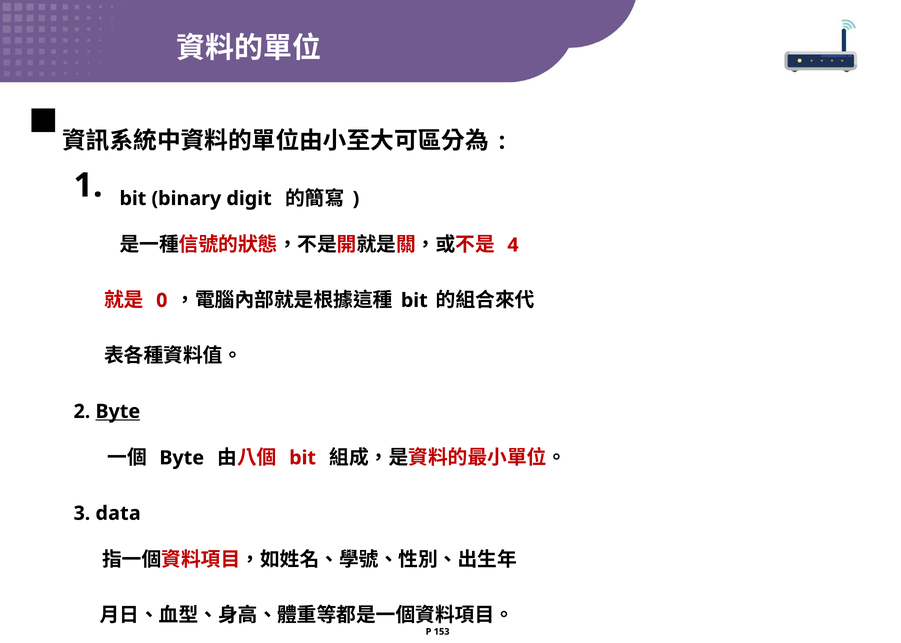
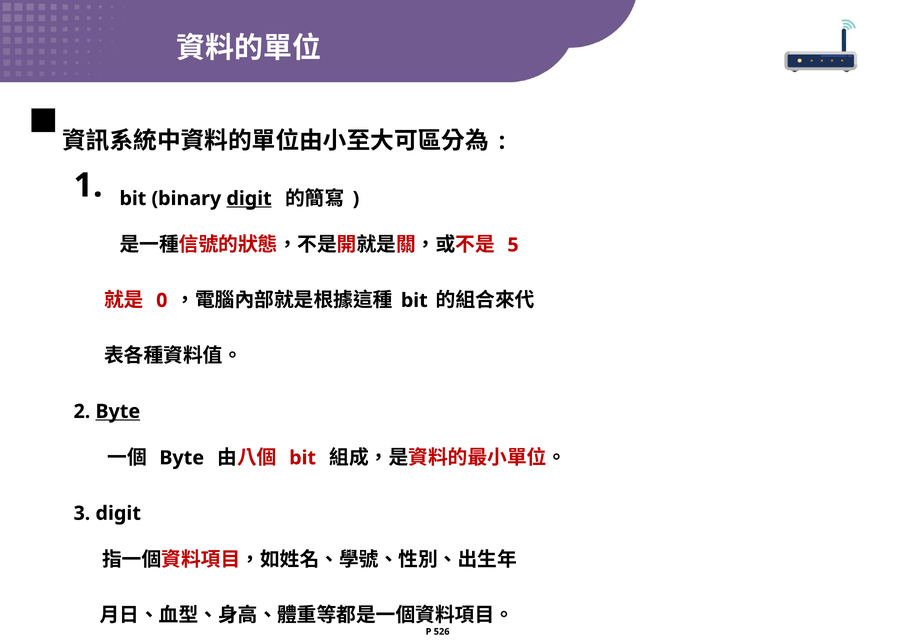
digit at (249, 199) underline: none -> present
4: 4 -> 5
3 data: data -> digit
153: 153 -> 526
